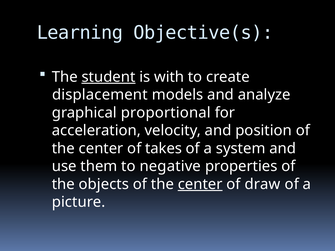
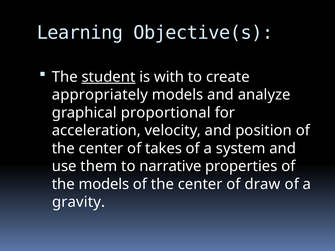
displacement: displacement -> appropriately
negative: negative -> narrative
the objects: objects -> models
center at (200, 184) underline: present -> none
picture: picture -> gravity
